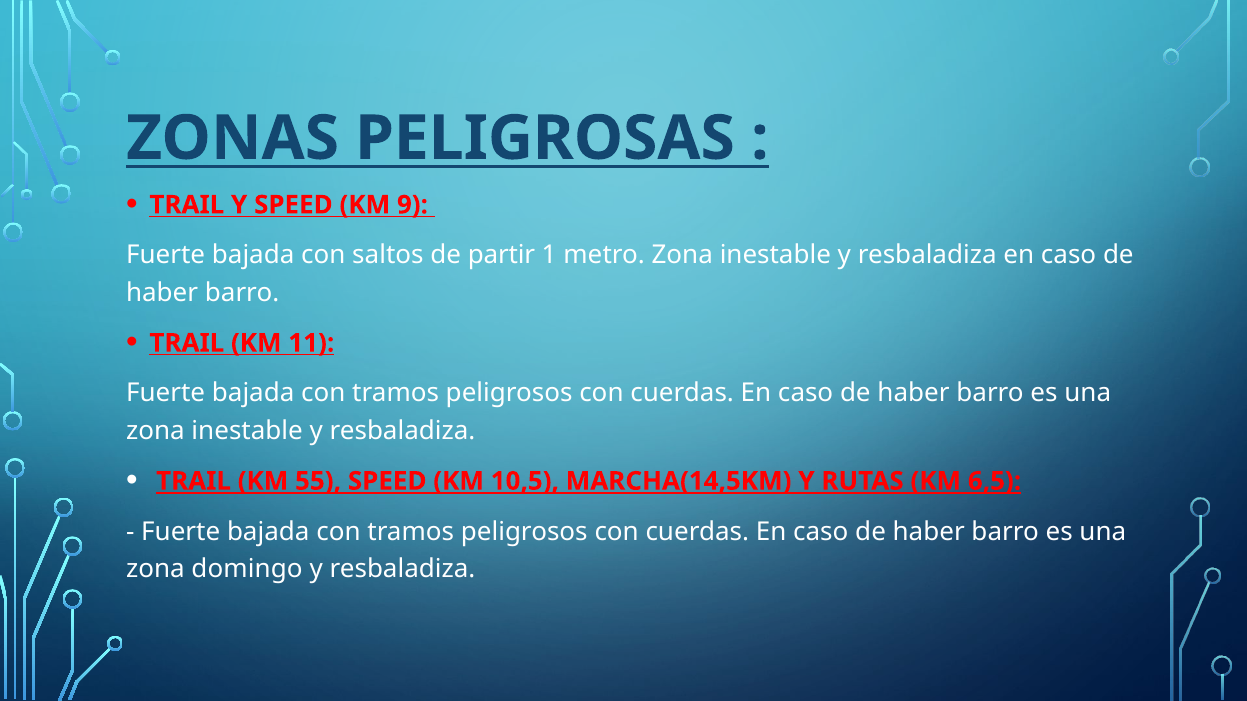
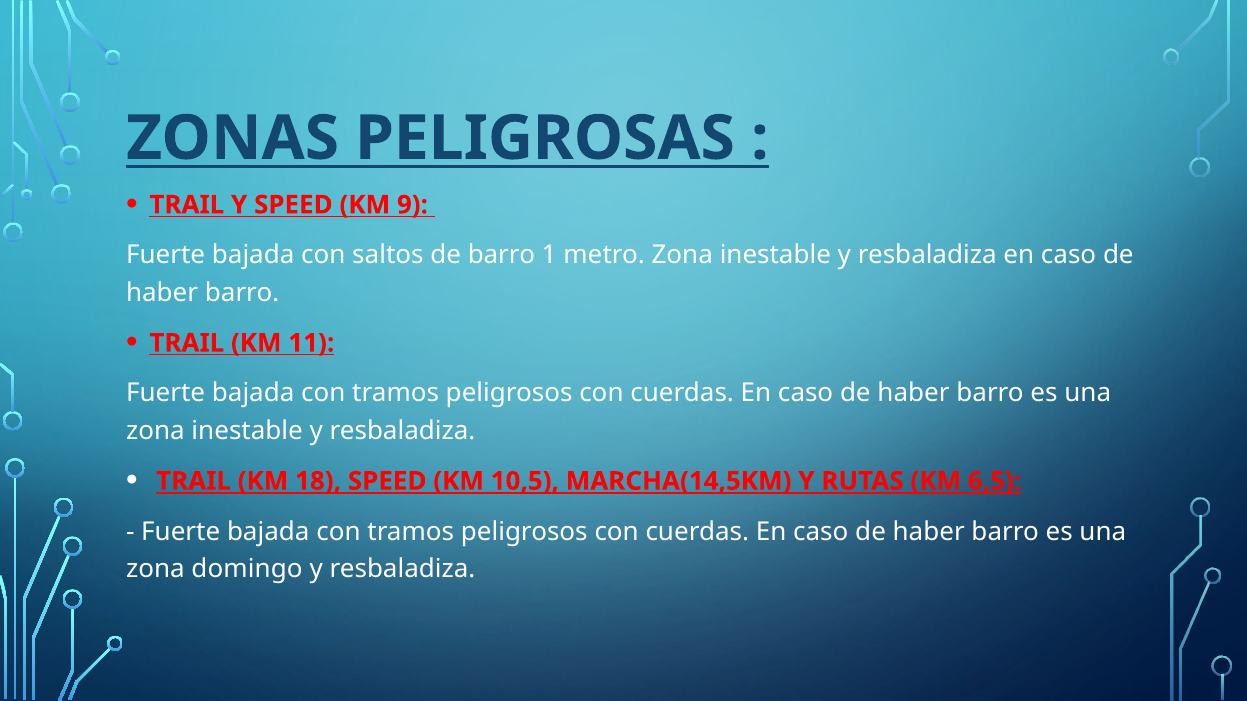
de partir: partir -> barro
55: 55 -> 18
